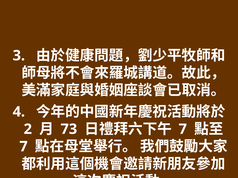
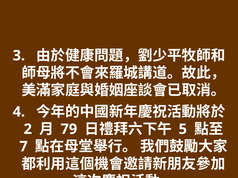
73: 73 -> 79
7 at (183, 129): 7 -> 5
